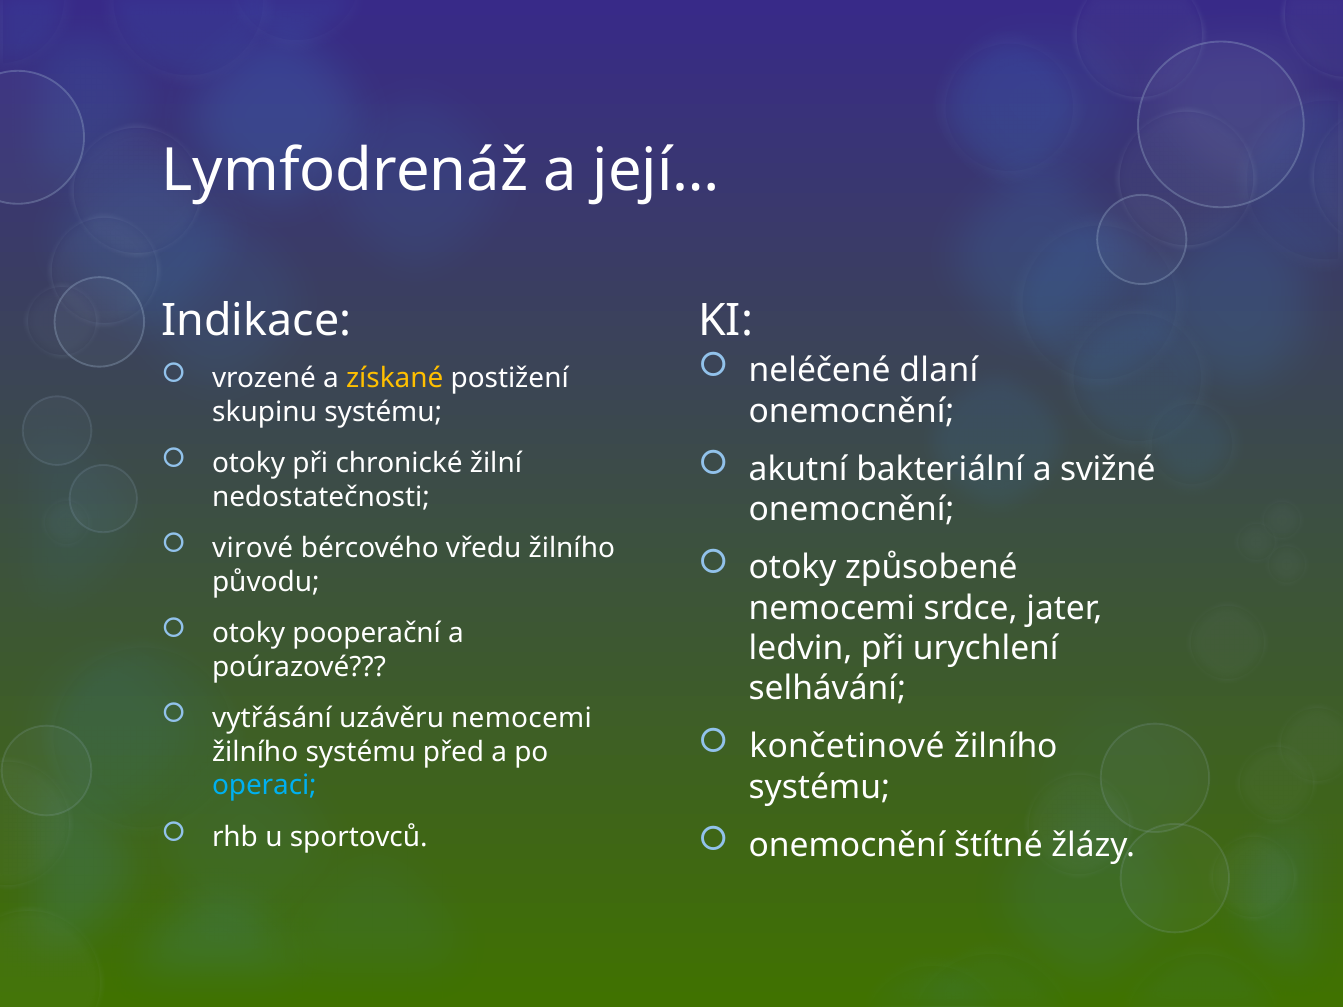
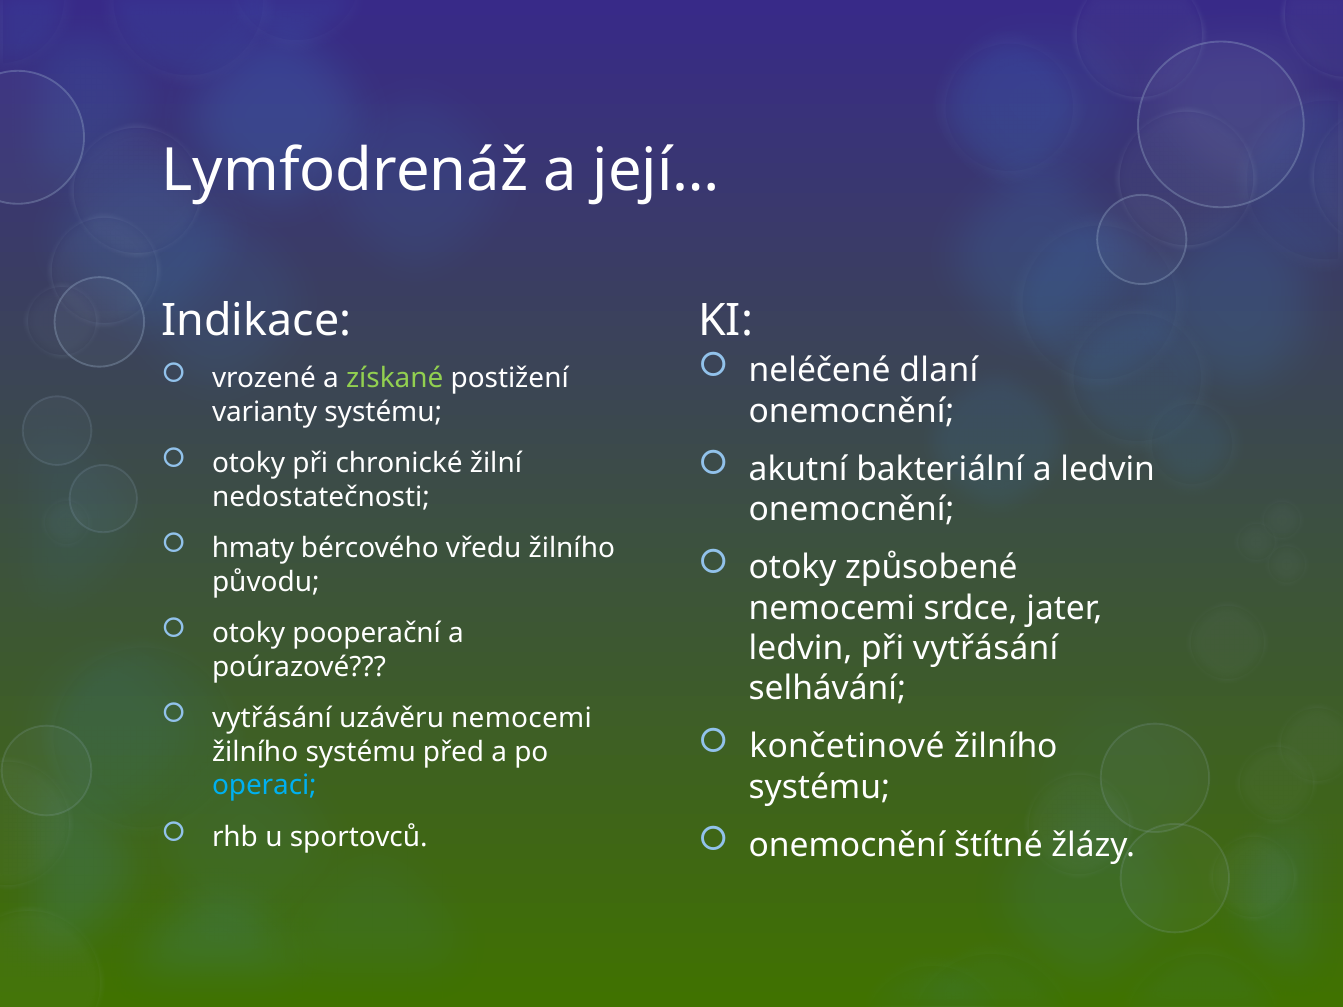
získané colour: yellow -> light green
skupinu: skupinu -> varianty
a svižné: svižné -> ledvin
virové: virové -> hmaty
při urychlení: urychlení -> vytřásání
